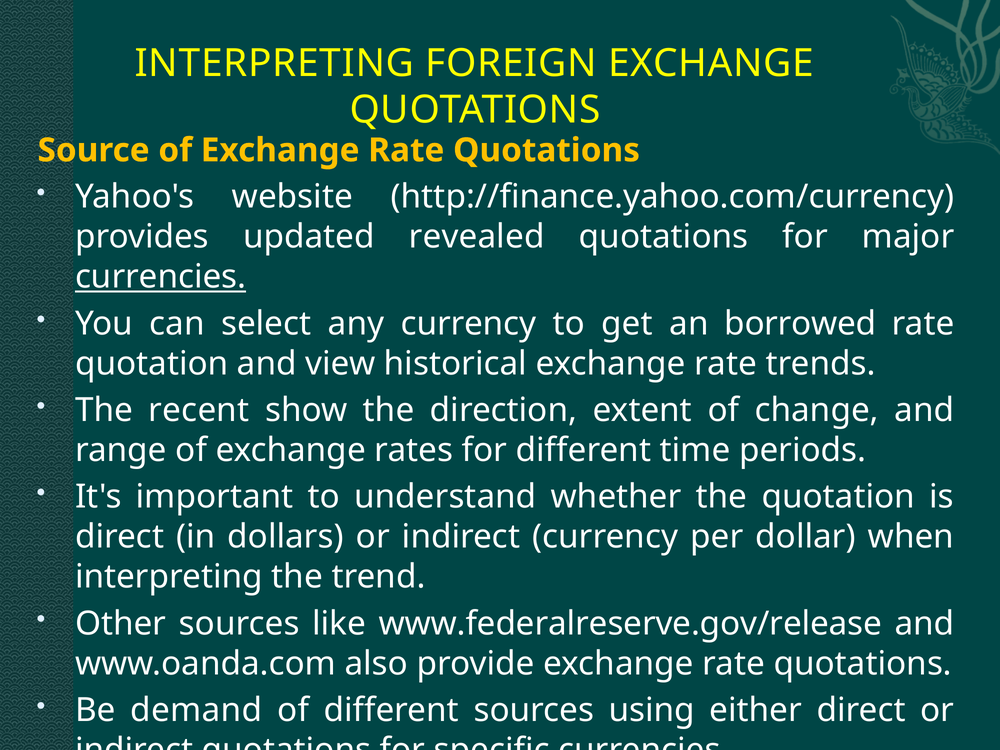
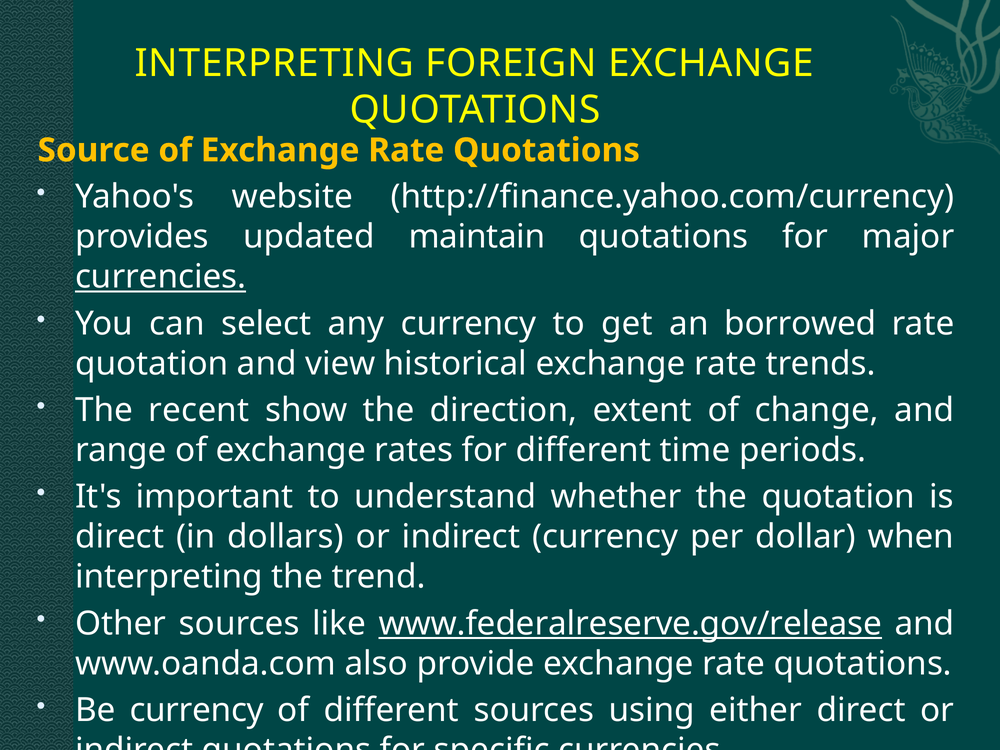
revealed: revealed -> maintain
www.federalreserve.gov/release underline: none -> present
Be demand: demand -> currency
